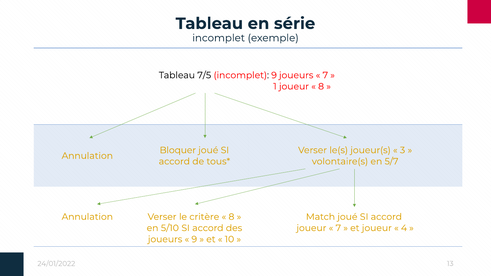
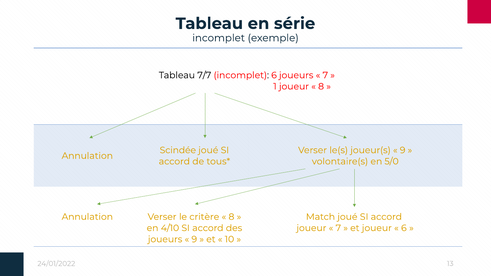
7/5: 7/5 -> 7/7
incomplet 9: 9 -> 6
Bloquer: Bloquer -> Scindée
3 at (403, 150): 3 -> 9
5/7: 5/7 -> 5/0
5/10: 5/10 -> 4/10
4 at (404, 228): 4 -> 6
